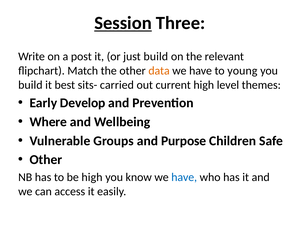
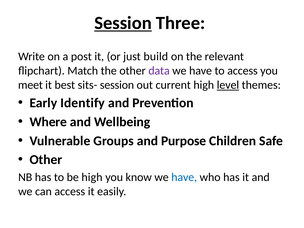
data colour: orange -> purple
to young: young -> access
build at (30, 85): build -> meet
sits- carried: carried -> session
level underline: none -> present
Develop: Develop -> Identify
